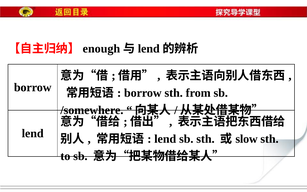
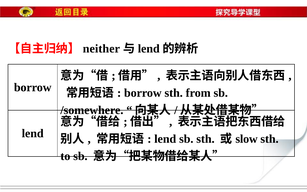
enough: enough -> neither
